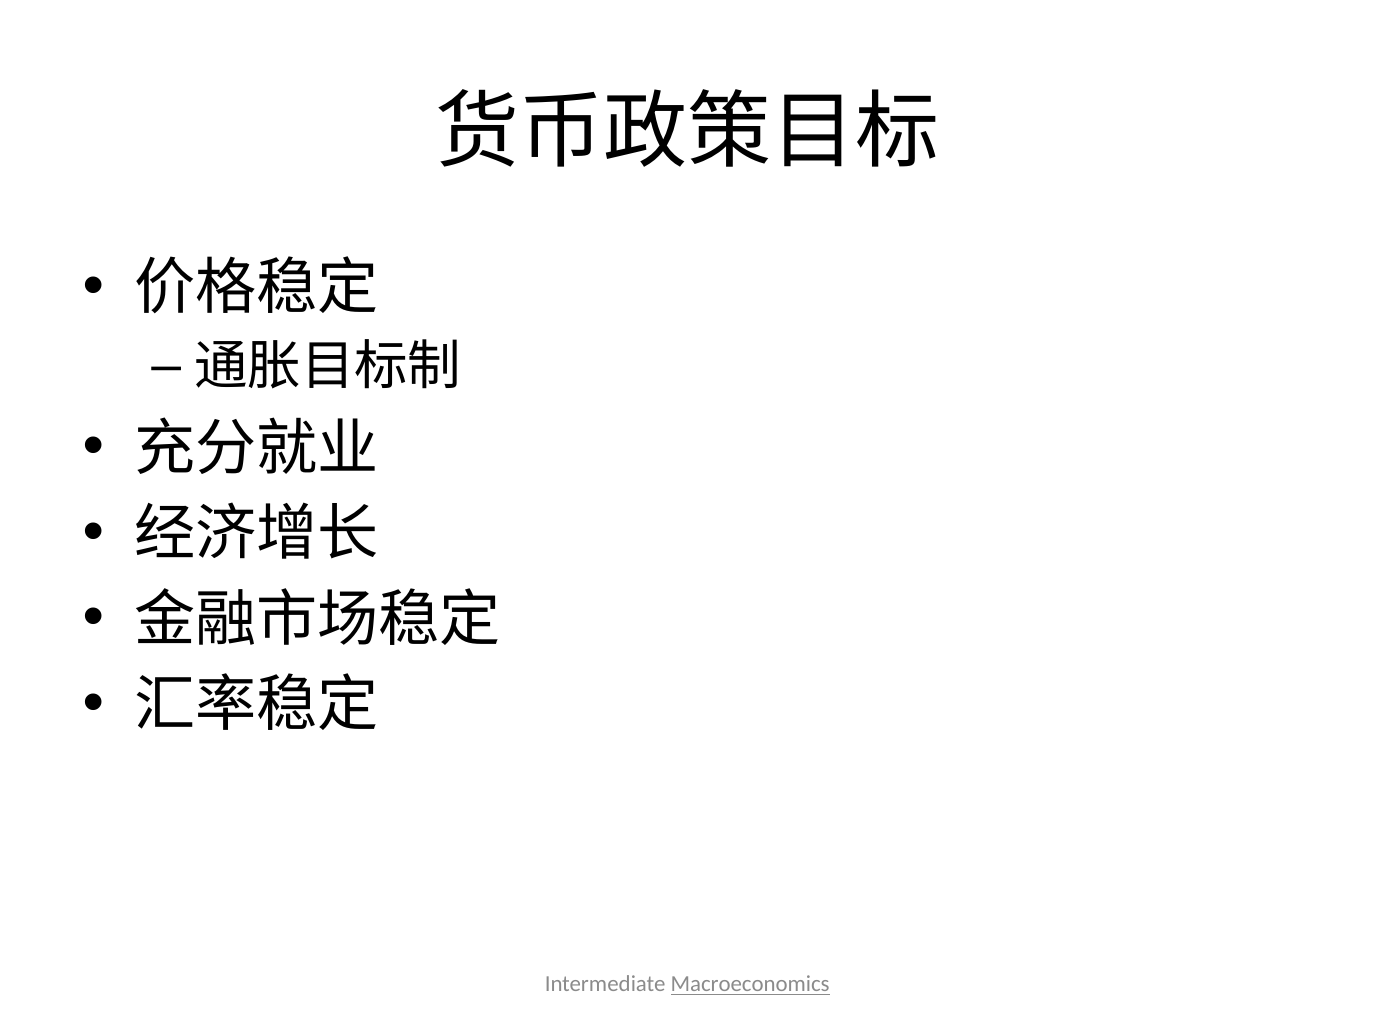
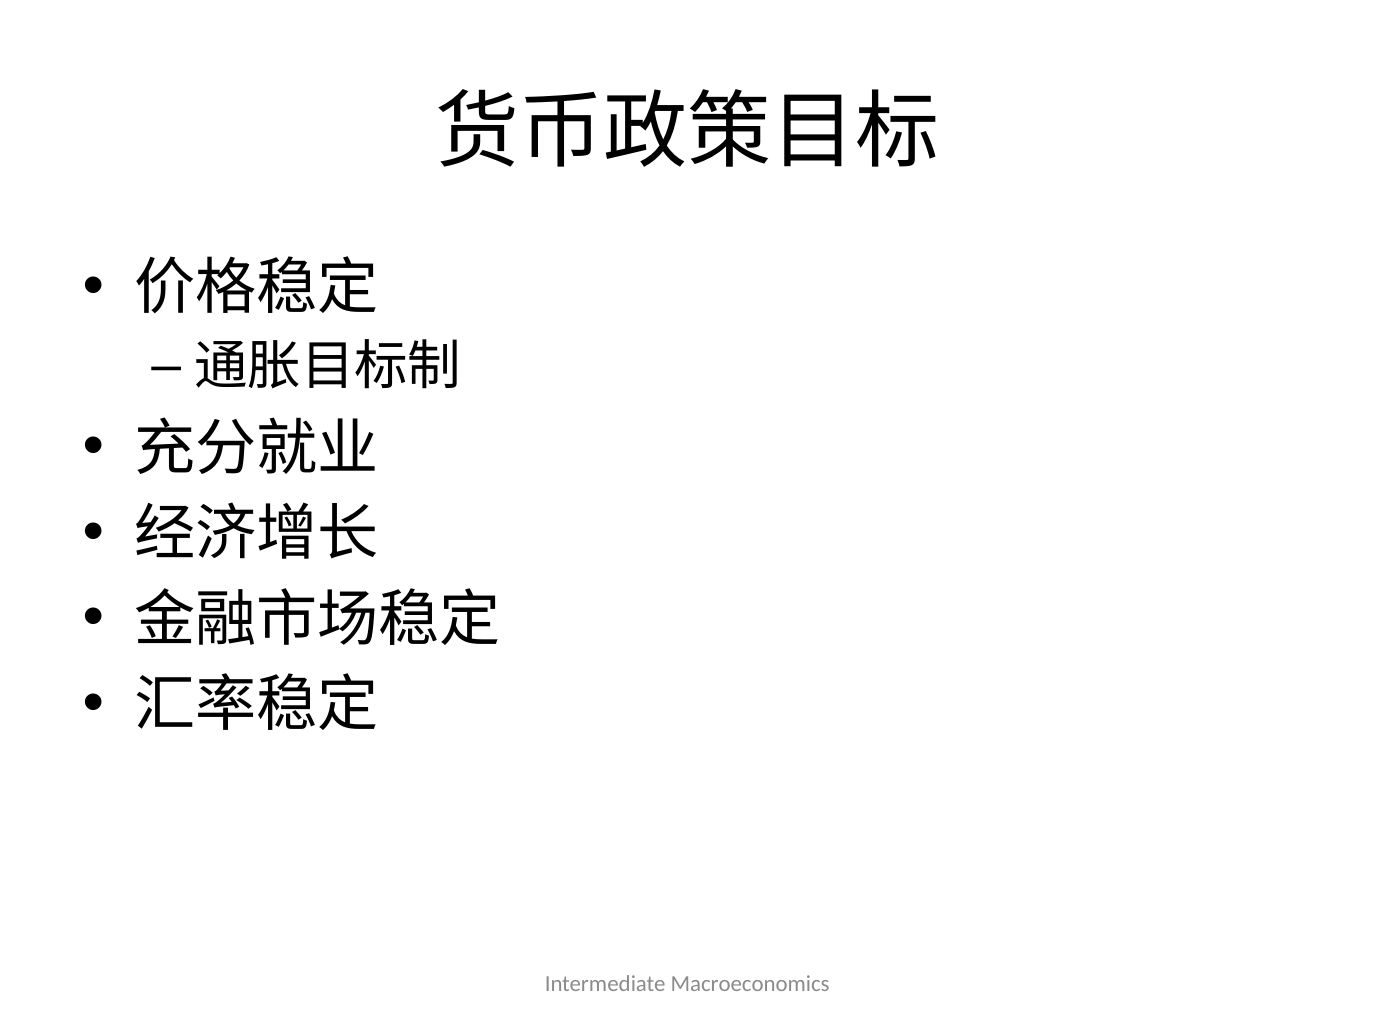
Macroeconomics underline: present -> none
